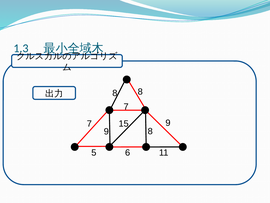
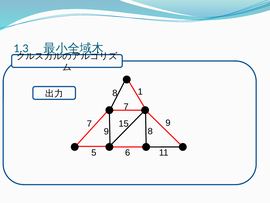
8 8: 8 -> 1
